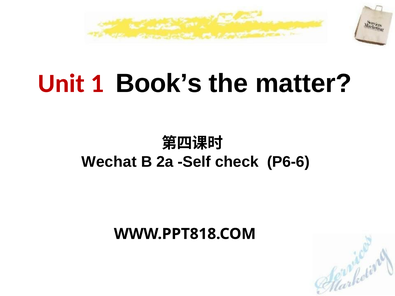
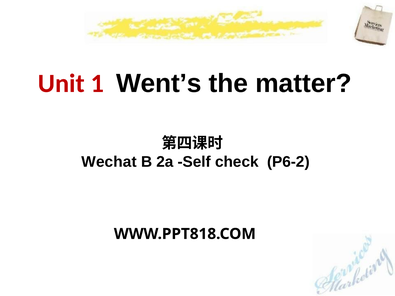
Book’s: Book’s -> Went’s
P6-6: P6-6 -> P6-2
